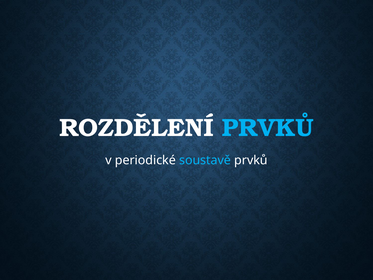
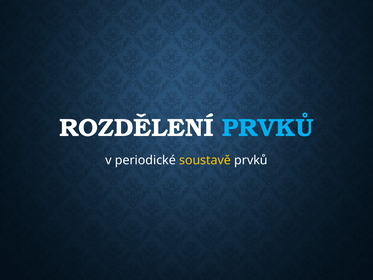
soustavě colour: light blue -> yellow
